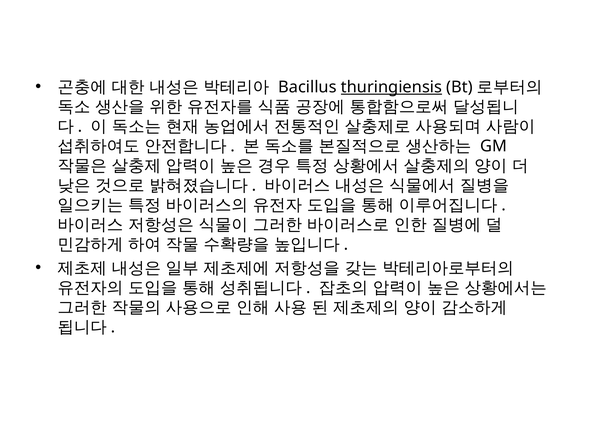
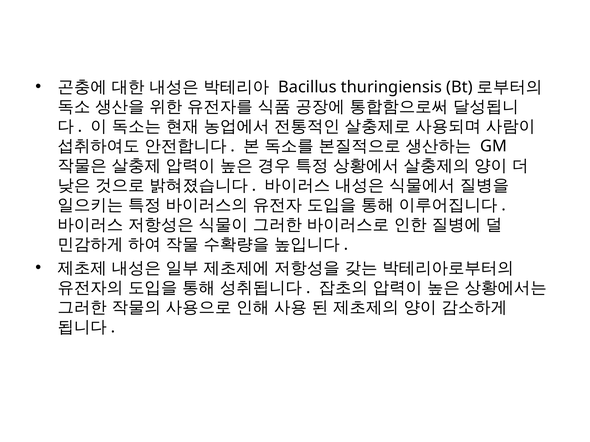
thuringiensis underline: present -> none
